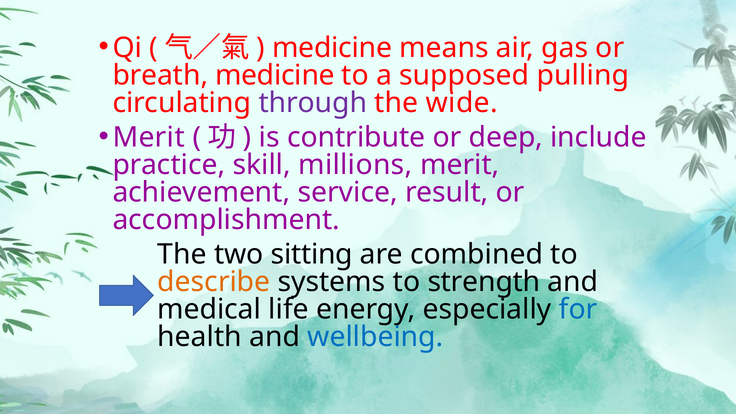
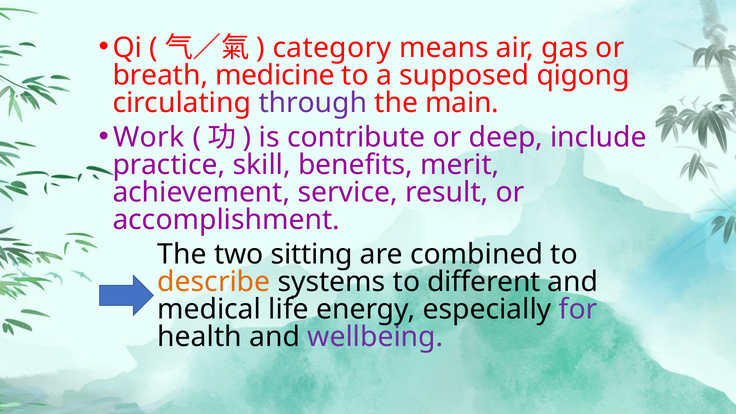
medicine at (332, 48): medicine -> category
pulling: pulling -> qigong
wide: wide -> main
Merit at (149, 137): Merit -> Work
millions: millions -> benefits
strength: strength -> different
for colour: blue -> purple
wellbeing colour: blue -> purple
